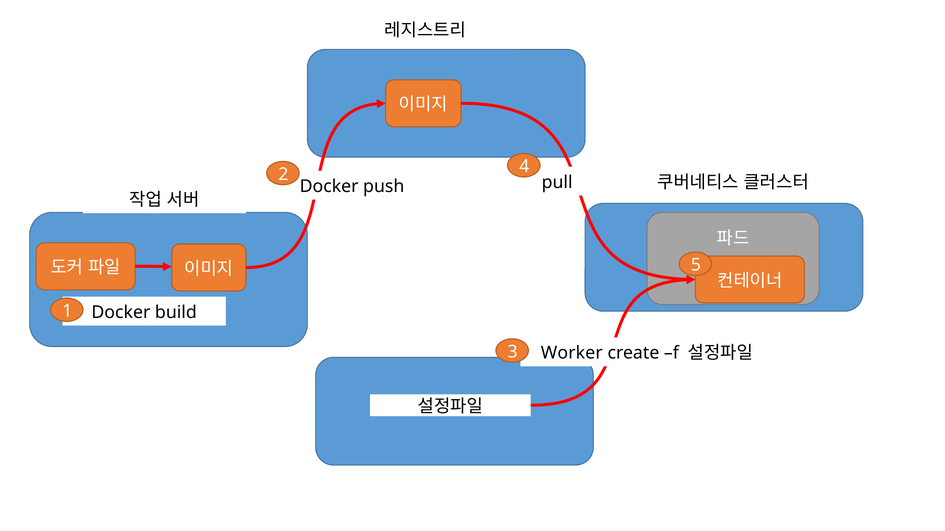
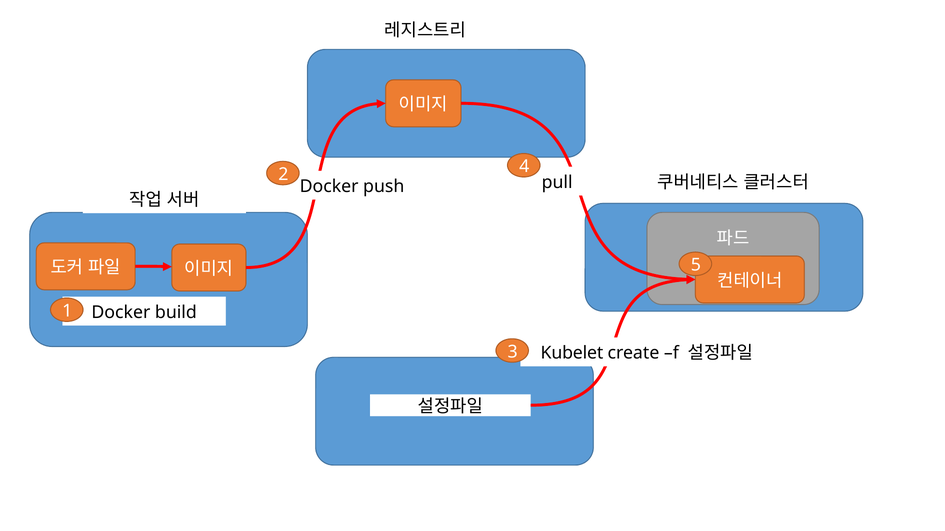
Worker: Worker -> Kubelet
